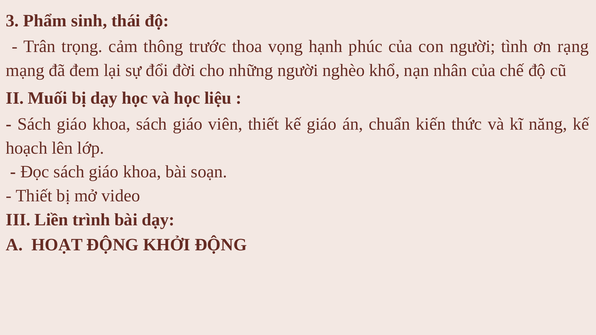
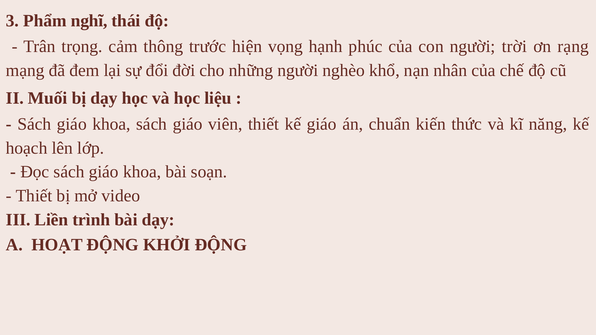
sinh: sinh -> nghĩ
thoa: thoa -> hiện
tình: tình -> trời
